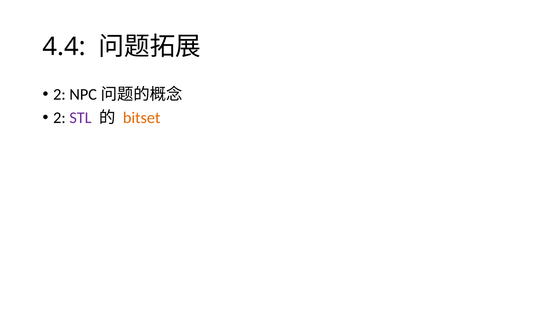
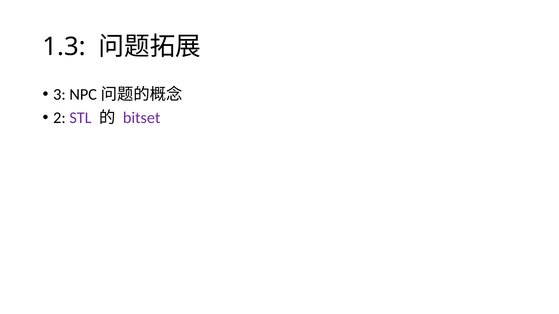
4.4: 4.4 -> 1.3
2 at (59, 95): 2 -> 3
bitset colour: orange -> purple
